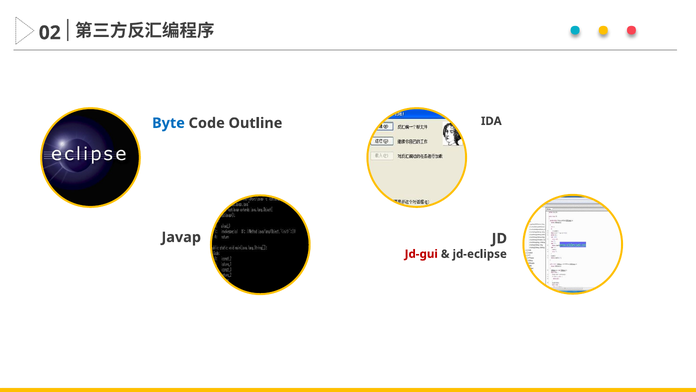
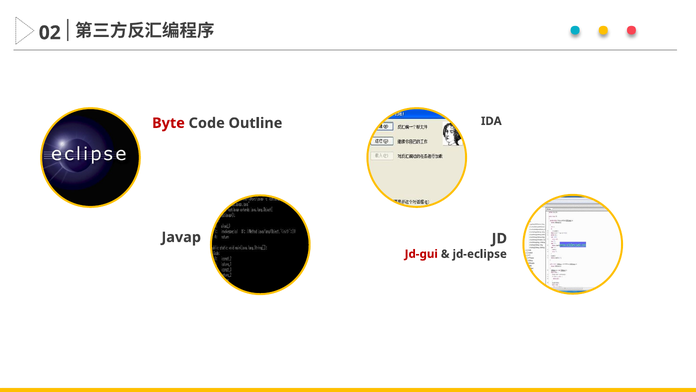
Byte colour: blue -> red
